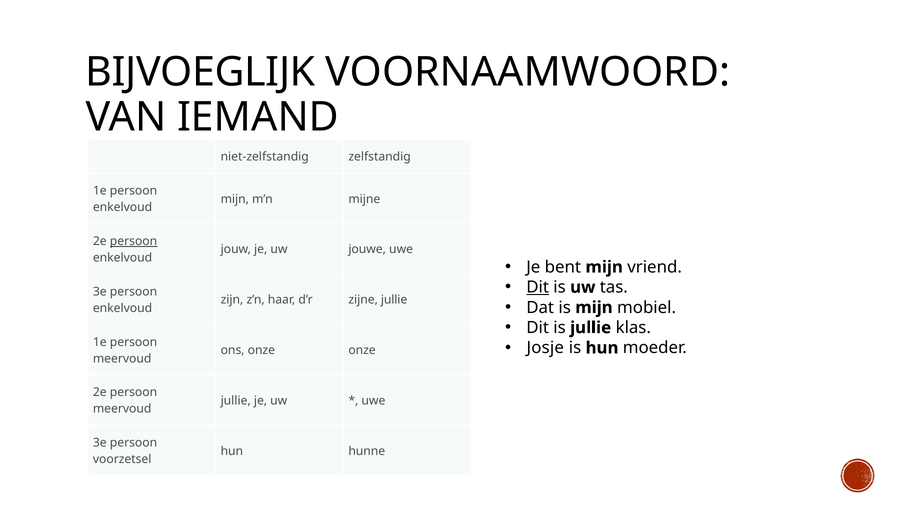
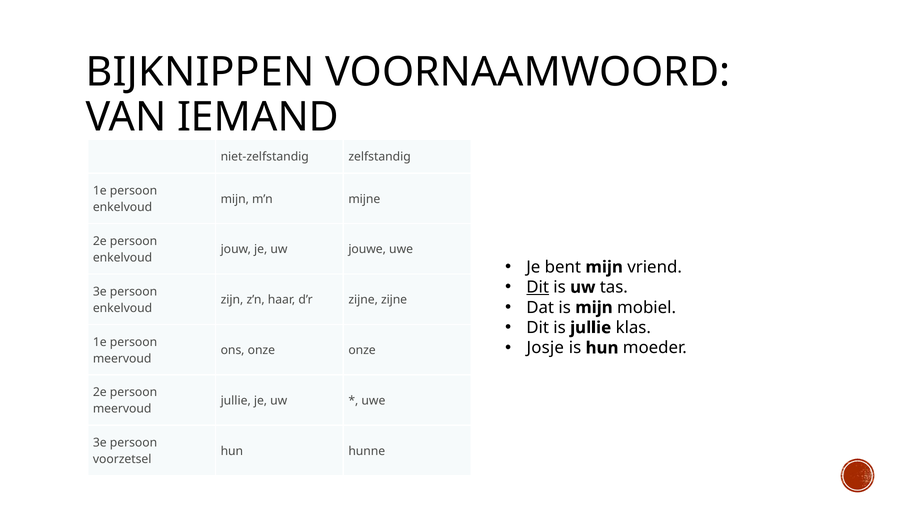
BIJVOEGLIJK: BIJVOEGLIJK -> BIJKNIPPEN
persoon at (134, 242) underline: present -> none
zijne jullie: jullie -> zijne
